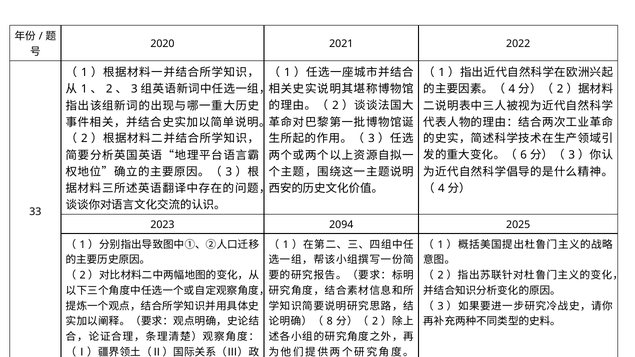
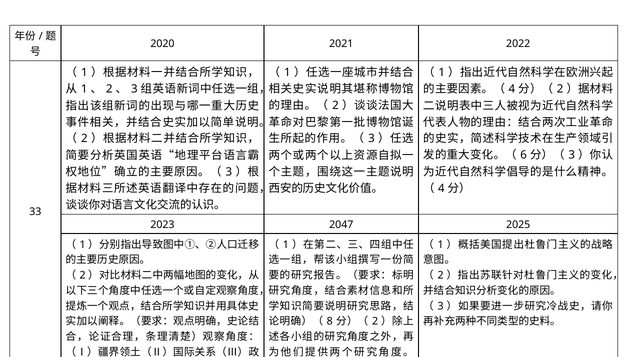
2094: 2094 -> 2047
